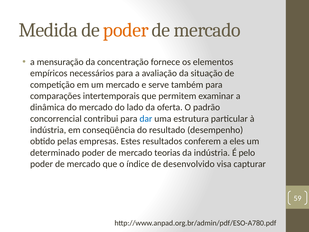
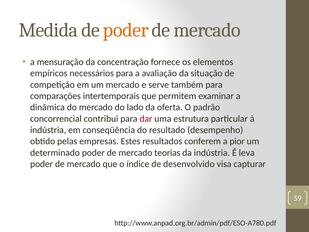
dar colour: blue -> red
eles: eles -> pior
pelo: pelo -> leva
